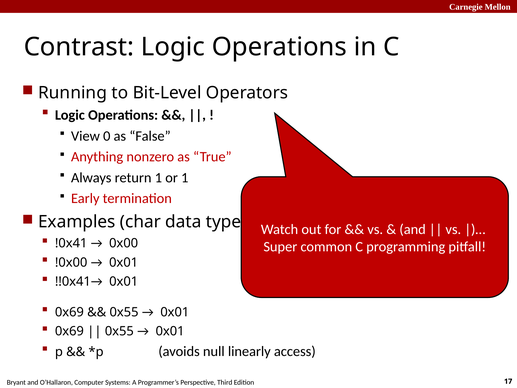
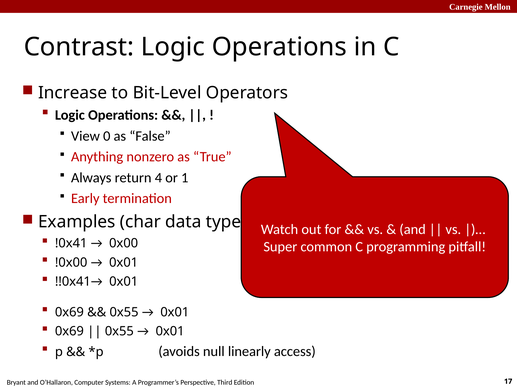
Running: Running -> Increase
return 1: 1 -> 4
